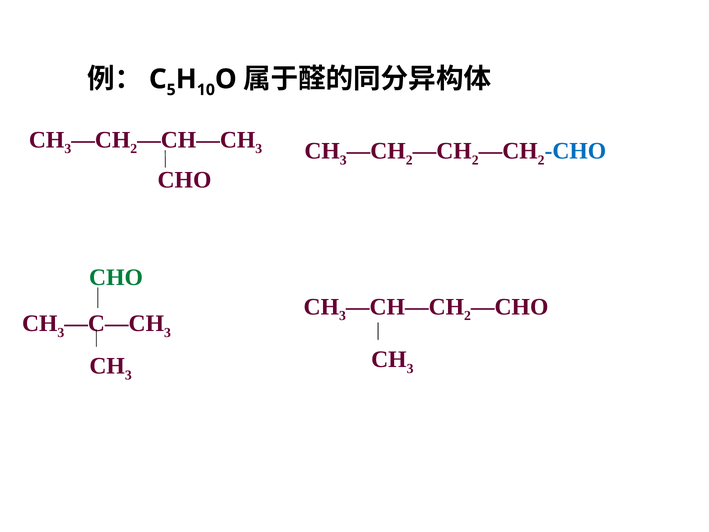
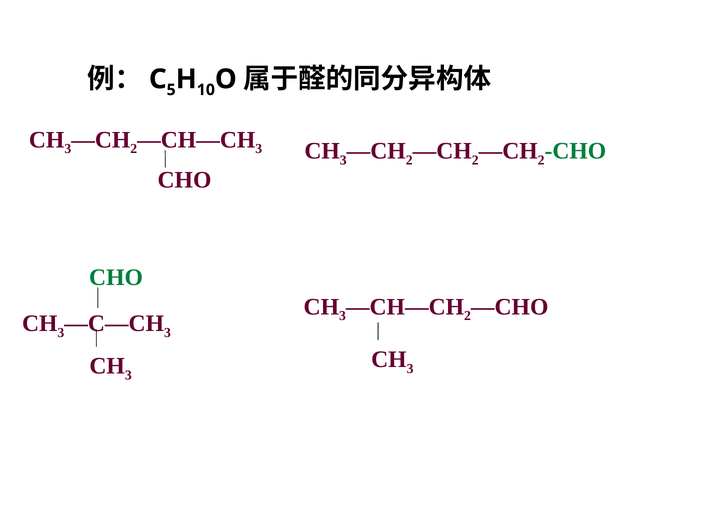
CHO at (575, 151) colour: blue -> green
